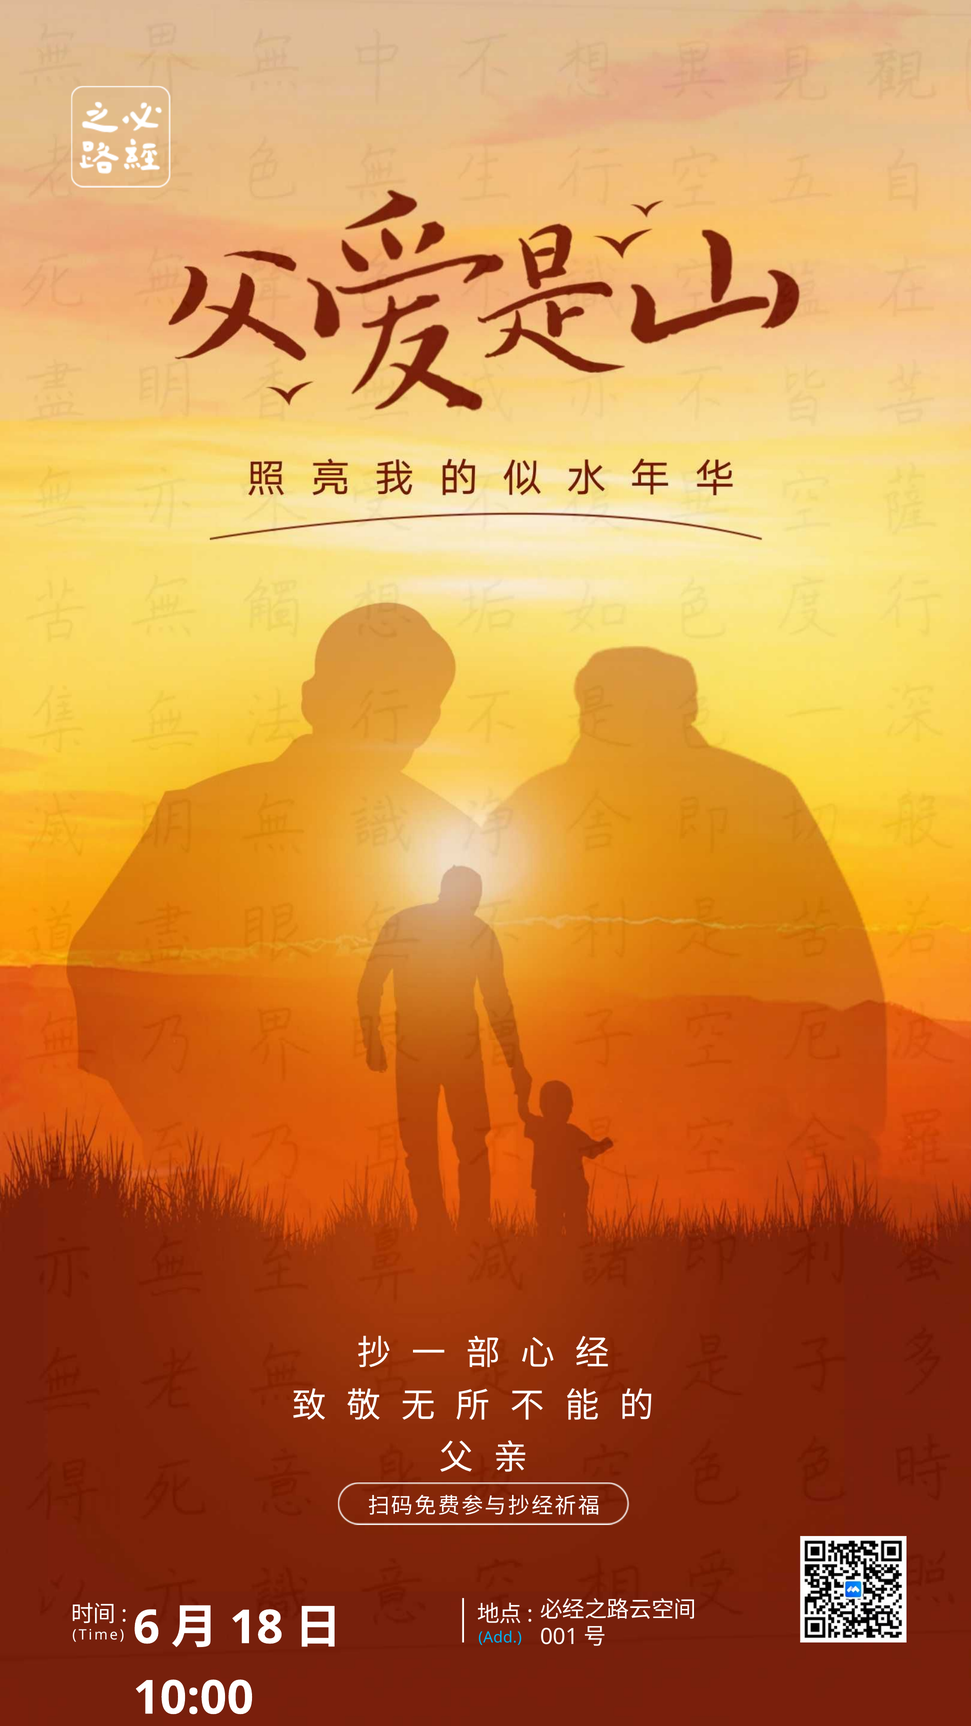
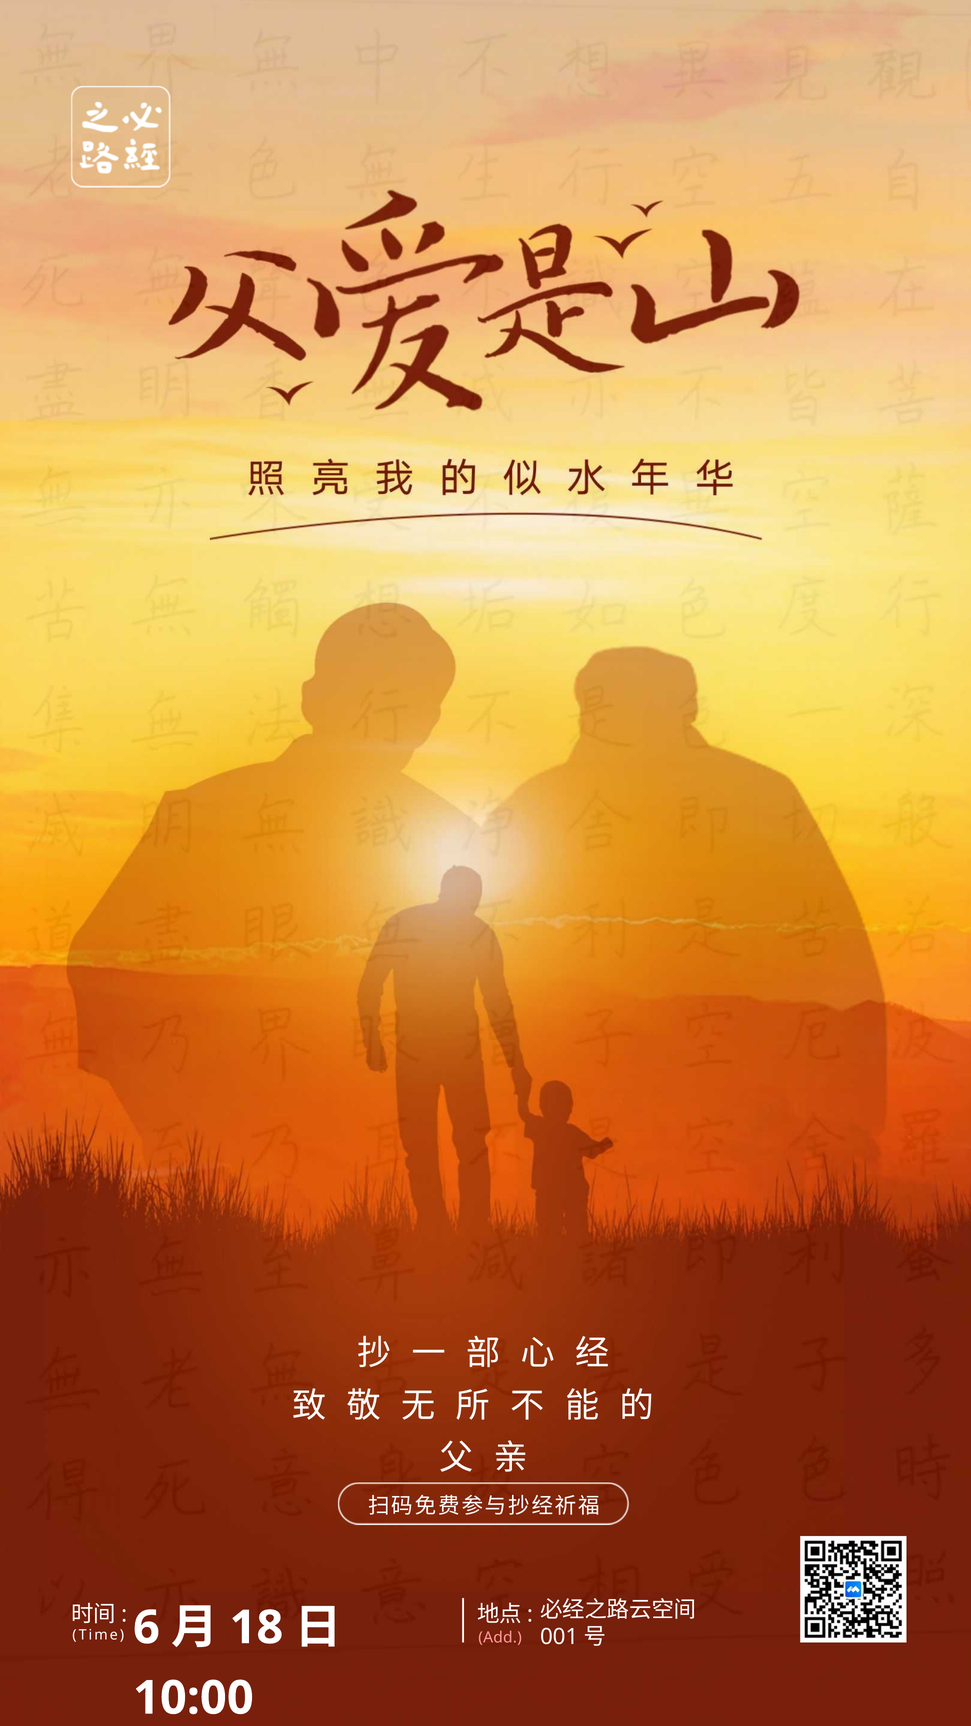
Add colour: light blue -> pink
